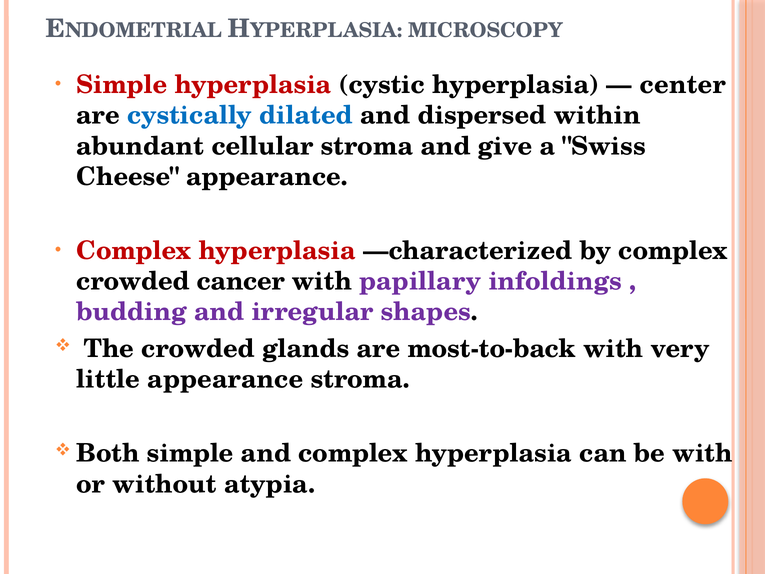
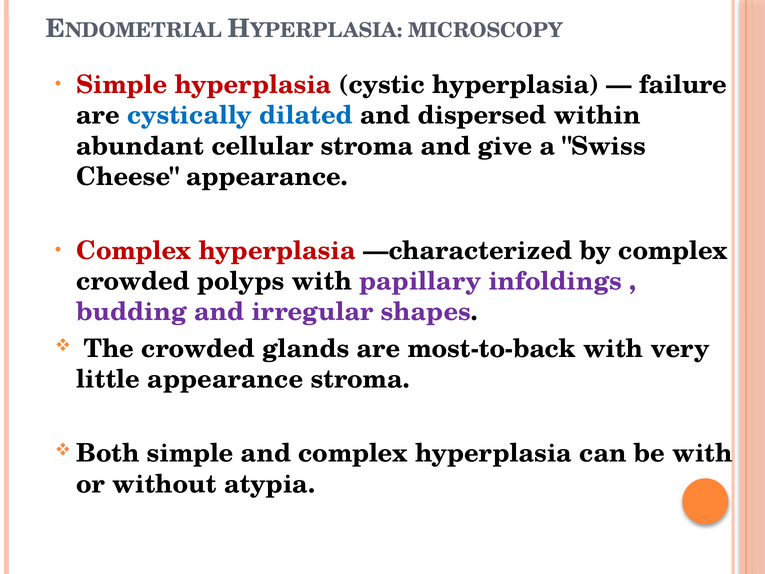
center: center -> failure
cancer: cancer -> polyps
